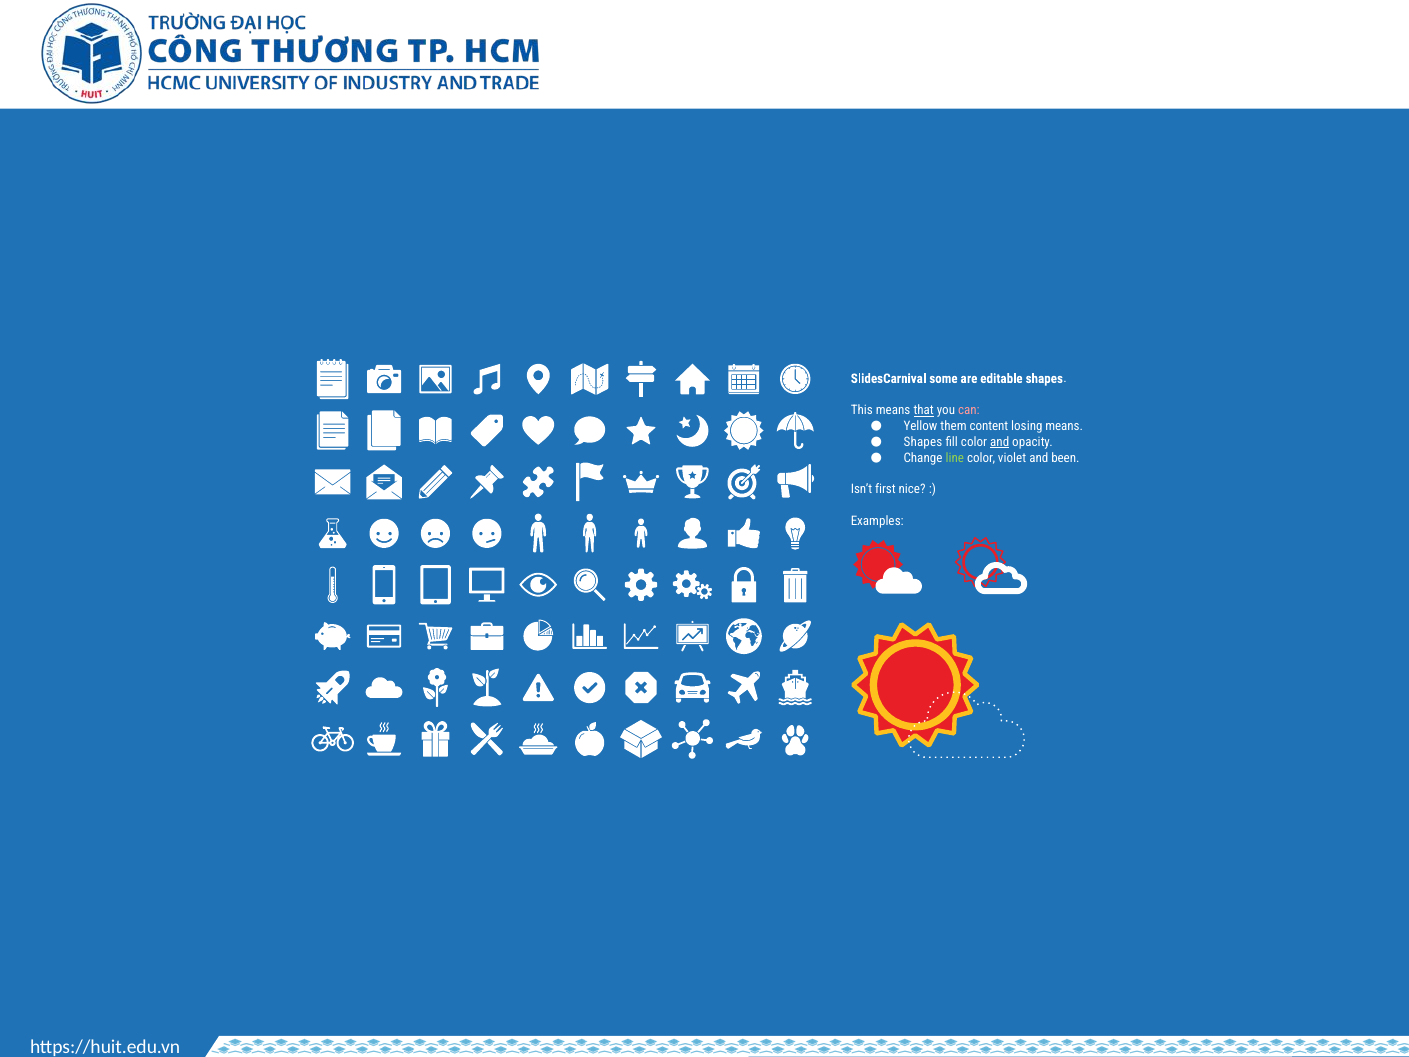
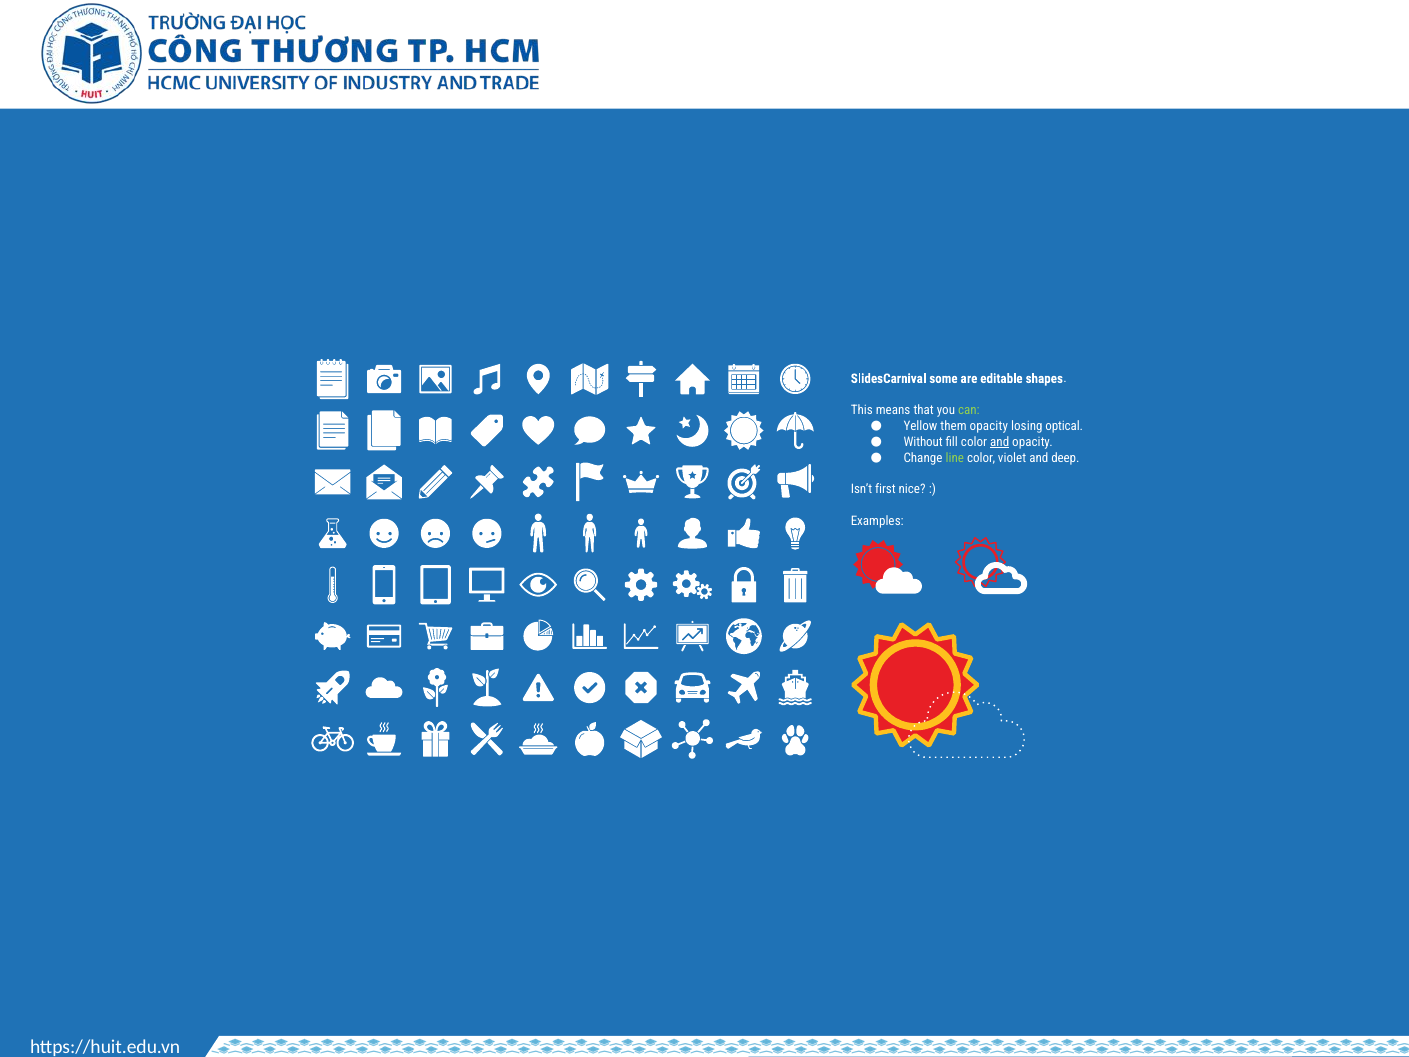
that underline: present -> none
can colour: pink -> light green
them content: content -> opacity
losing means: means -> optical
Shapes at (923, 442): Shapes -> Without
been: been -> deep
